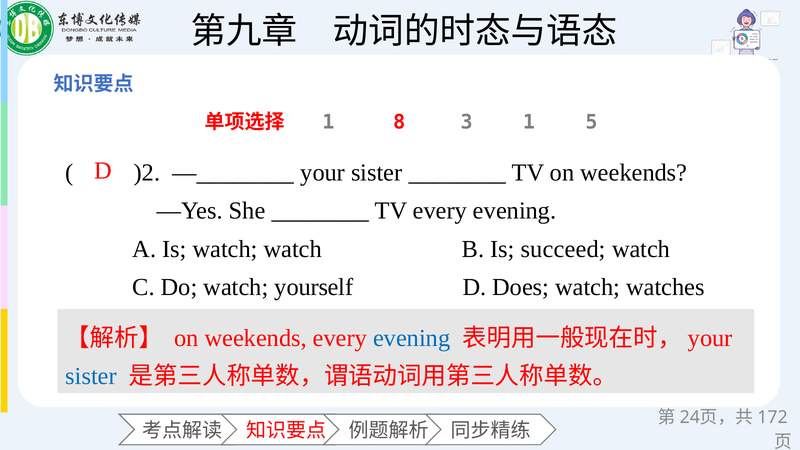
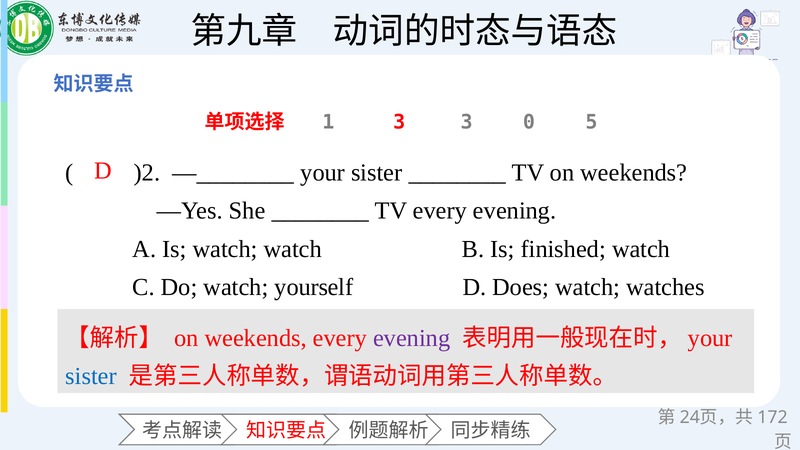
1 8: 8 -> 3
3 1: 1 -> 0
succeed: succeed -> finished
evening at (412, 338) colour: blue -> purple
